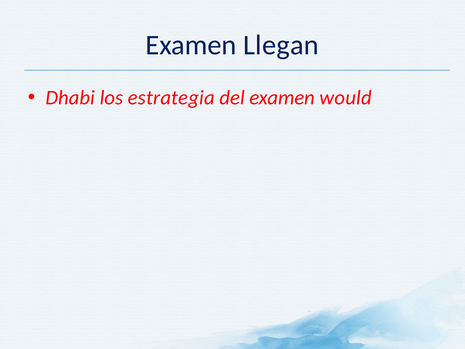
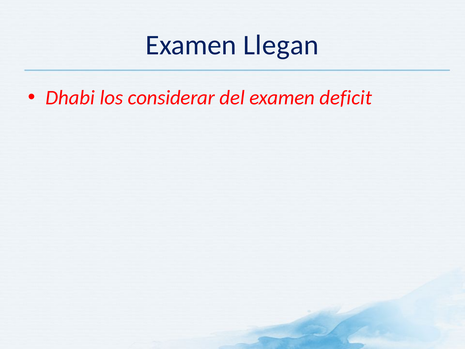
estrategia: estrategia -> considerar
would: would -> deficit
